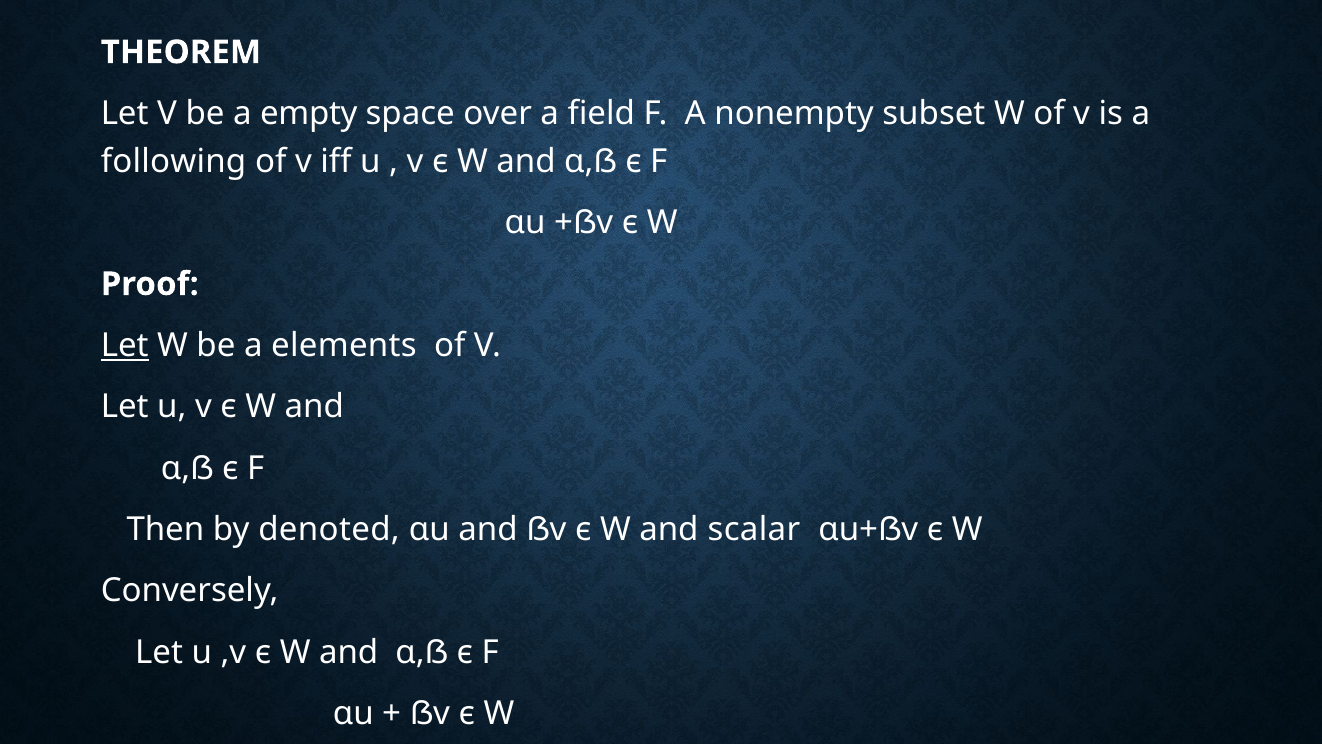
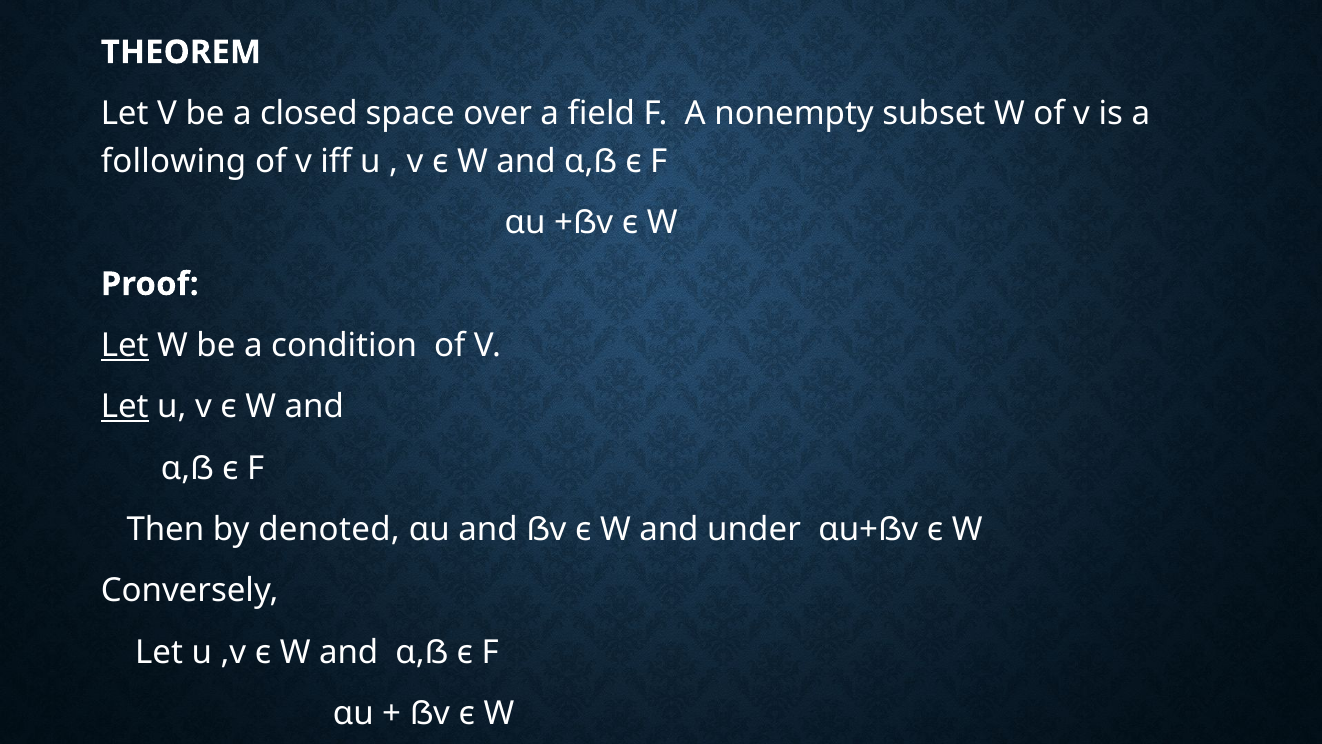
empty: empty -> closed
elements: elements -> condition
Let at (125, 407) underline: none -> present
scalar: scalar -> under
